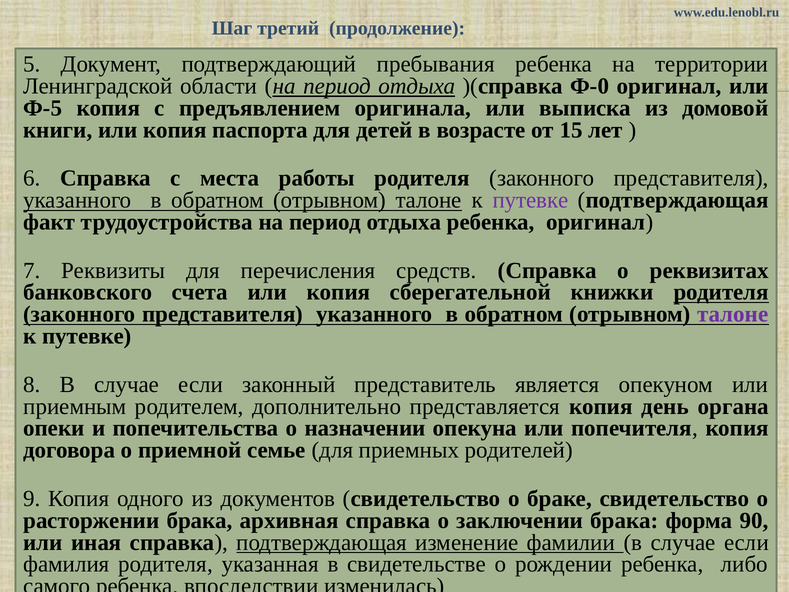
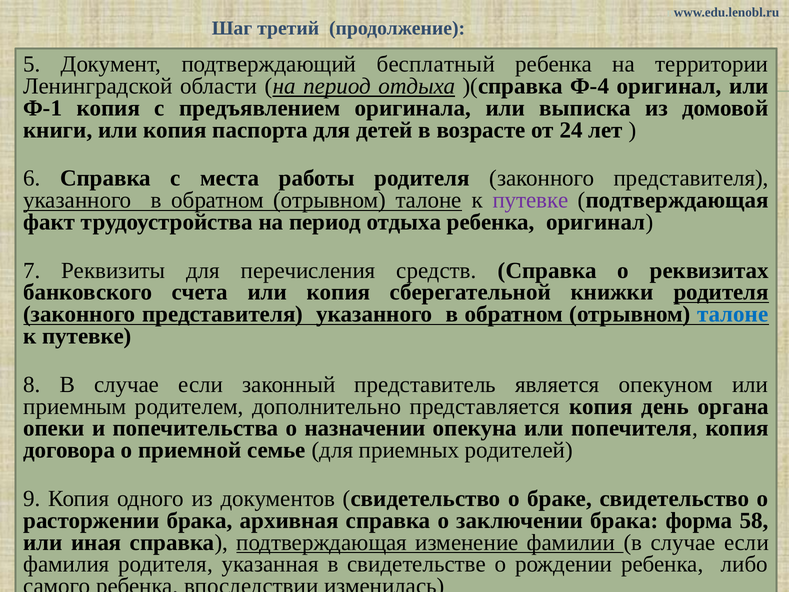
пребывания: пребывания -> бесплатный
Ф-0: Ф-0 -> Ф-4
Ф-5: Ф-5 -> Ф-1
15: 15 -> 24
талоне at (733, 314) colour: purple -> blue
90: 90 -> 58
